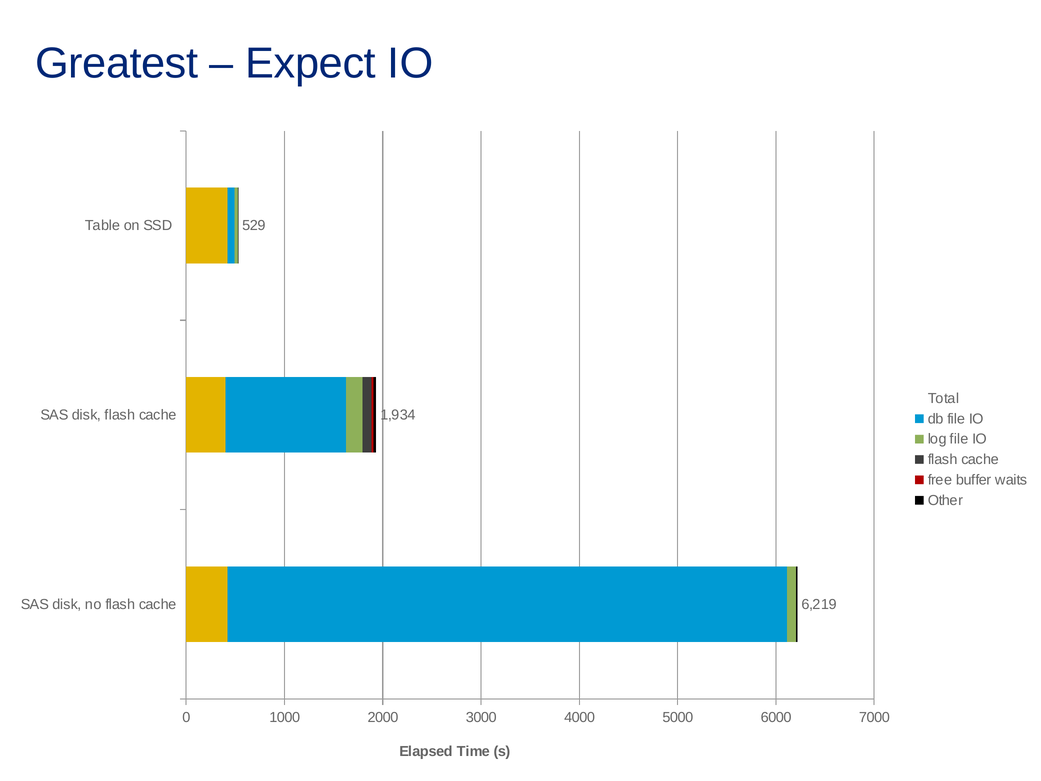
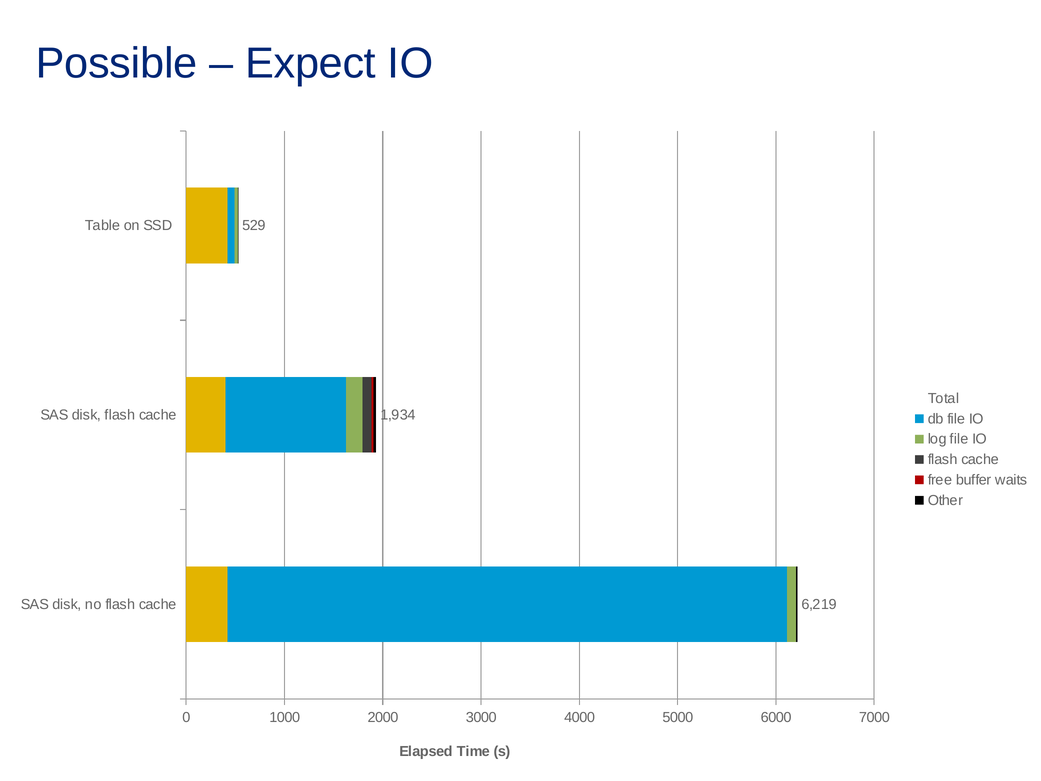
Greatest: Greatest -> Possible
